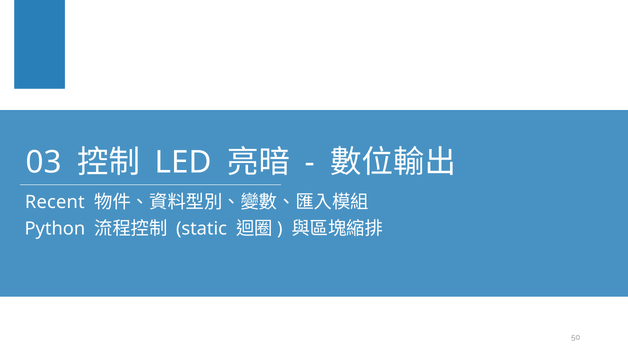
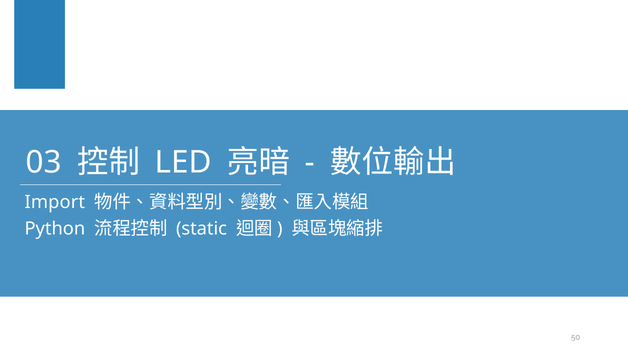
Recent: Recent -> Import
